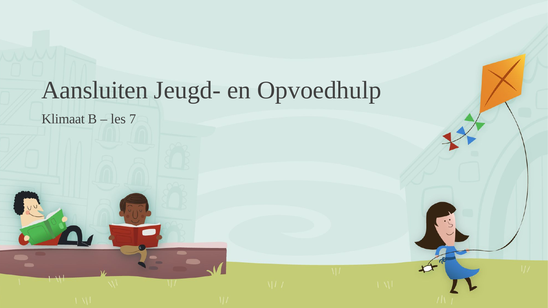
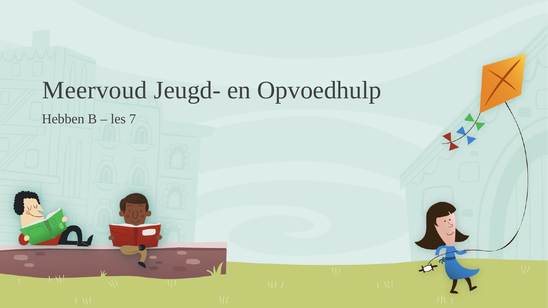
Aansluiten: Aansluiten -> Meervoud
Klimaat: Klimaat -> Hebben
